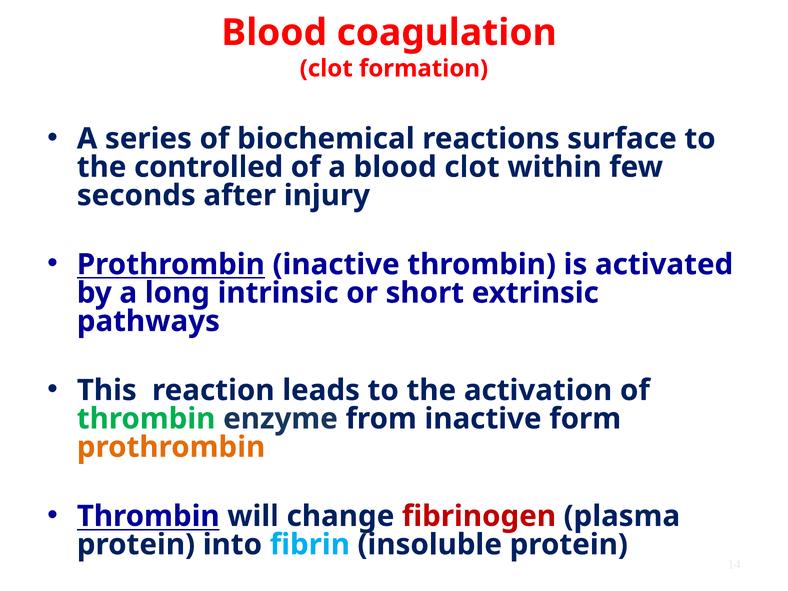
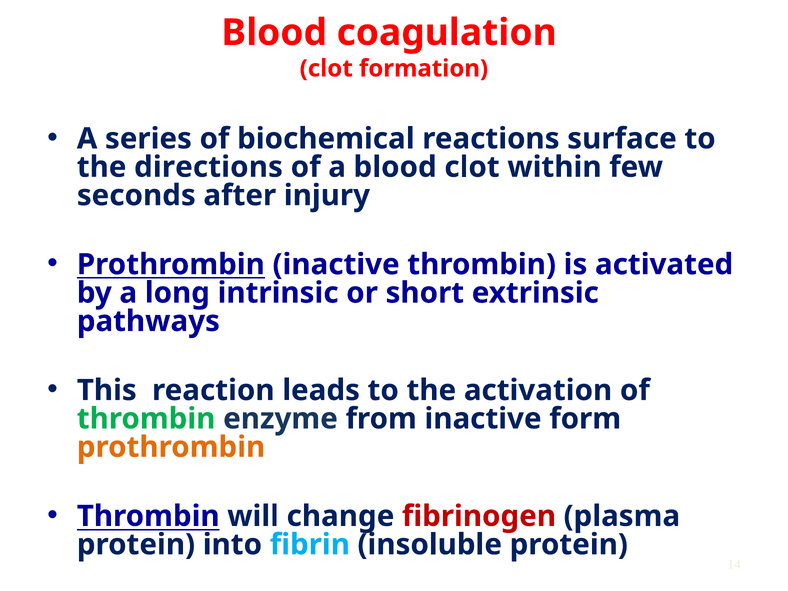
controlled: controlled -> directions
